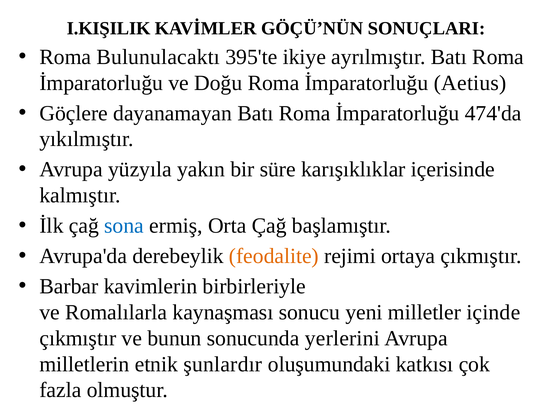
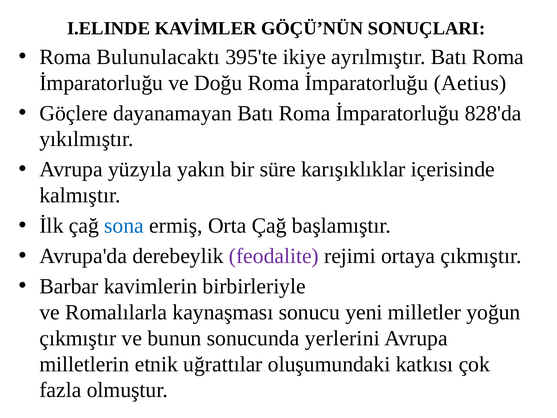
I.KIŞILIK: I.KIŞILIK -> I.ELINDE
474'da: 474'da -> 828'da
feodalite colour: orange -> purple
içinde: içinde -> yoğun
şunlardır: şunlardır -> uğrattılar
